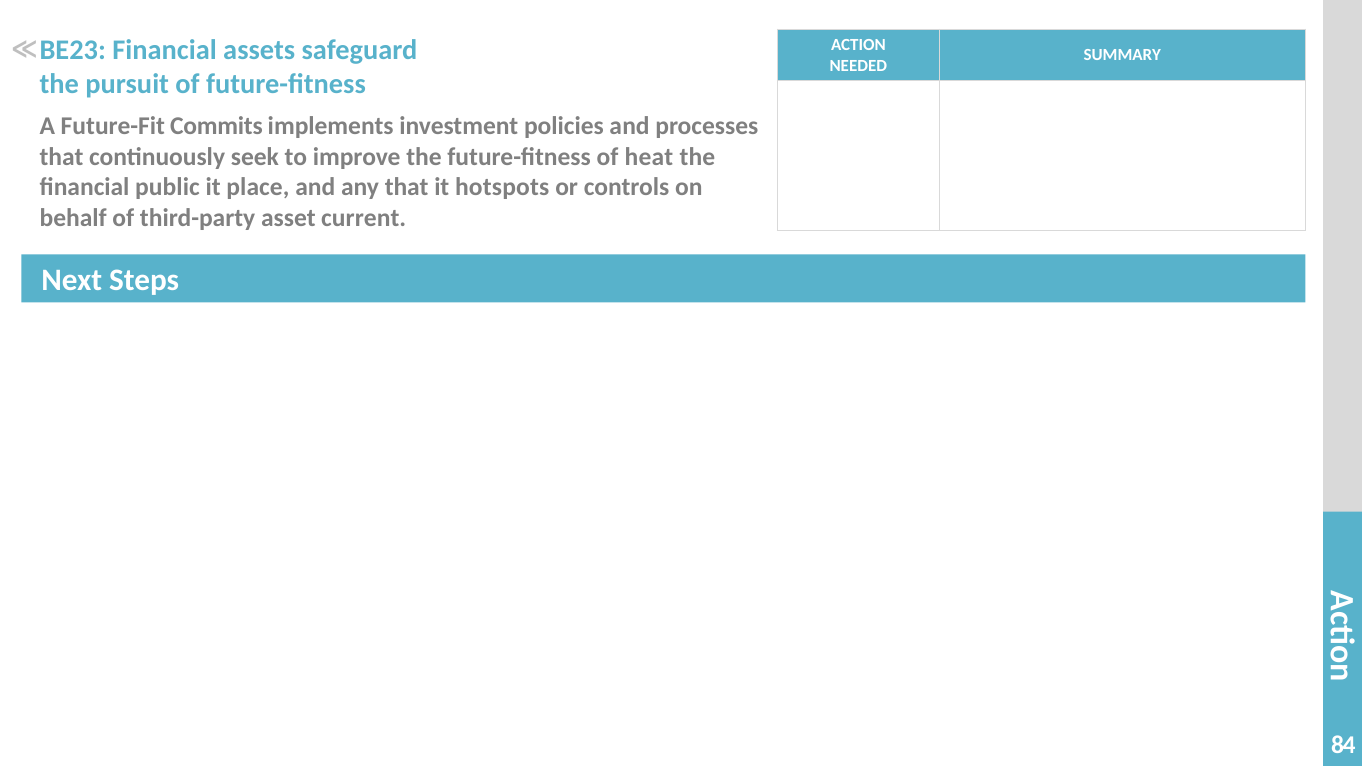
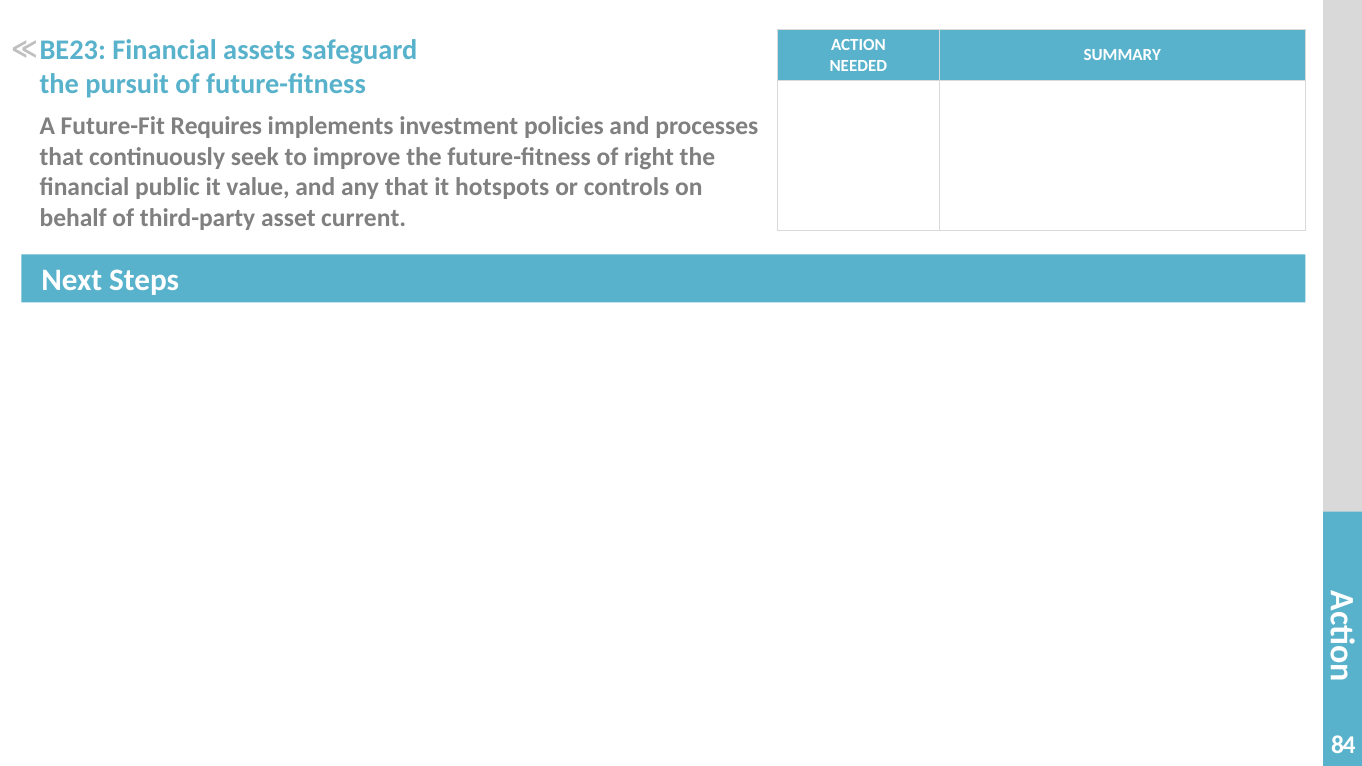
Commits: Commits -> Requires
heat: heat -> right
place: place -> value
